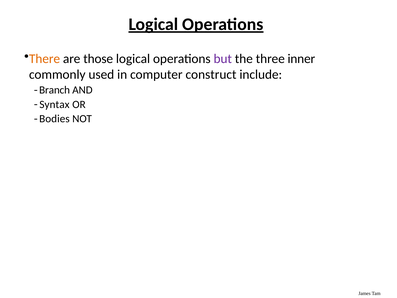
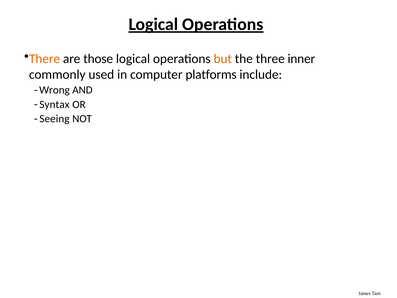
but colour: purple -> orange
construct: construct -> platforms
Branch: Branch -> Wrong
Bodies: Bodies -> Seeing
